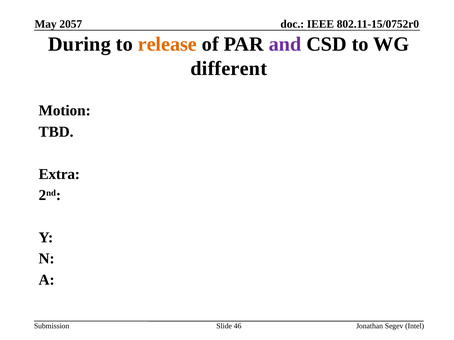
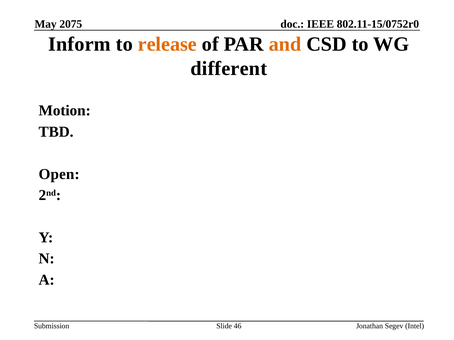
2057: 2057 -> 2075
During: During -> Inform
and colour: purple -> orange
Extra: Extra -> Open
